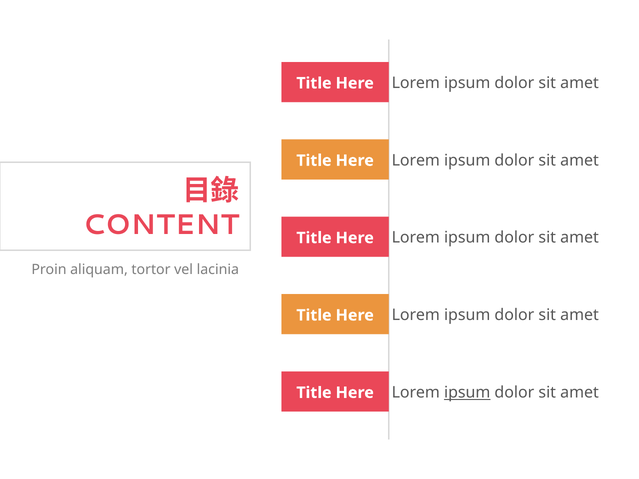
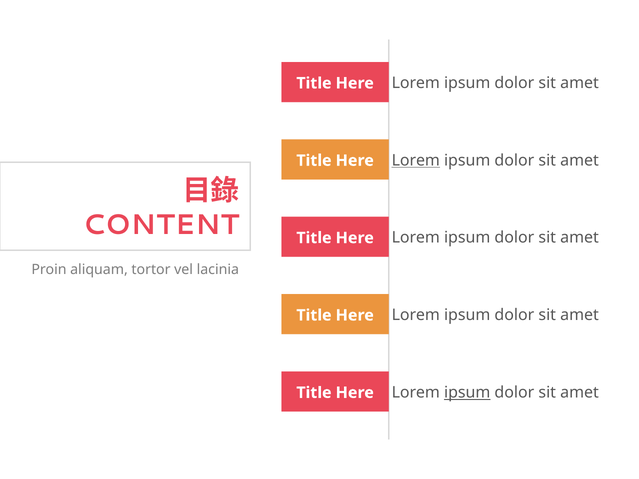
Lorem at (416, 160) underline: none -> present
